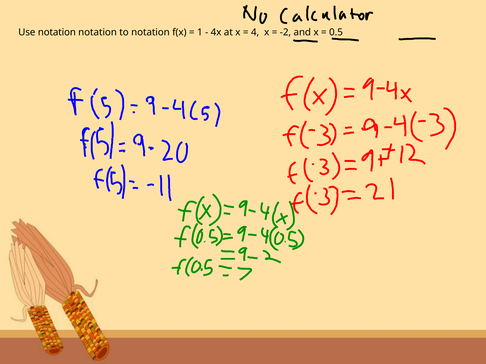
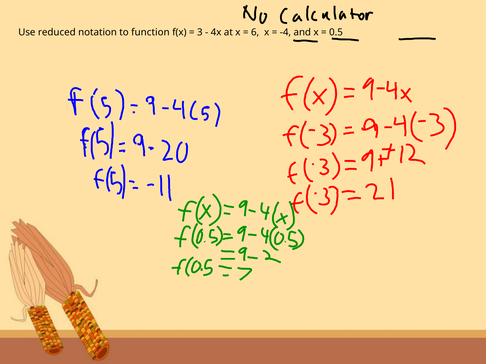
Use notation: notation -> reduced
to notation: notation -> function
1: 1 -> 3
4: 4 -> 6
-2: -2 -> -4
